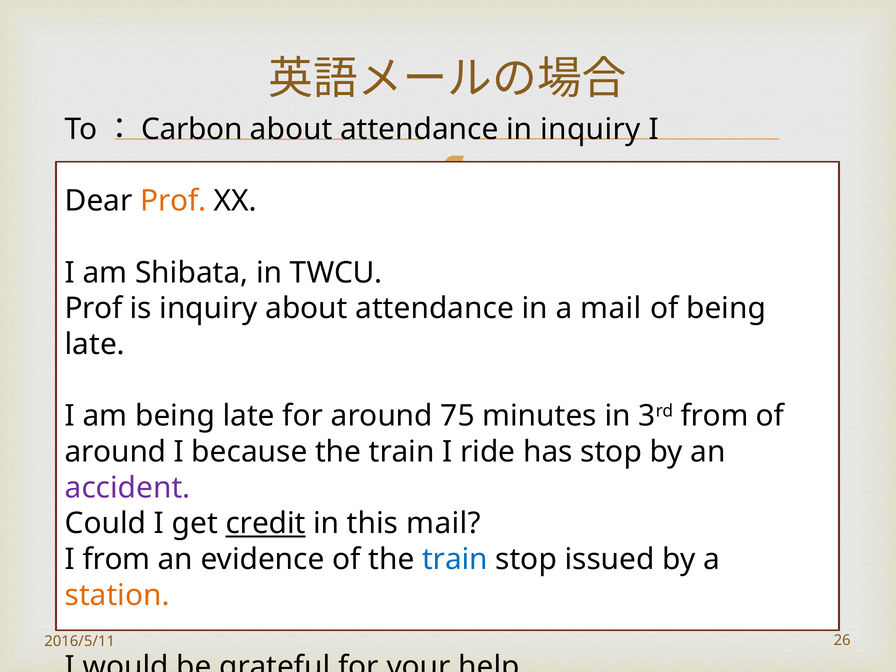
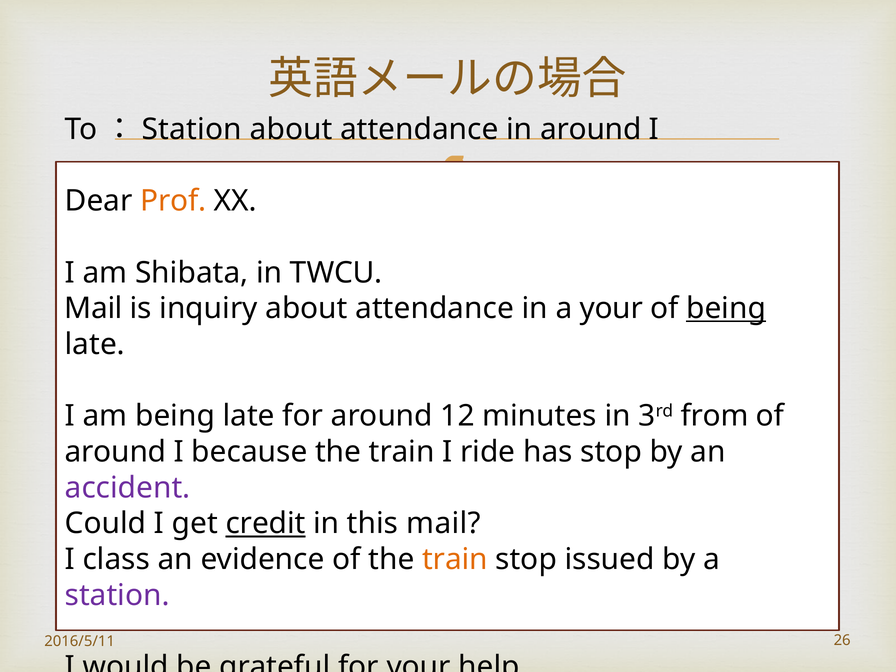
Carbon at (192, 129): Carbon -> Station
in inquiry: inquiry -> around
Prof at (93, 309): Prof -> Mail
a mail: mail -> your
being at (726, 309) underline: none -> present
75: 75 -> 12
I from: from -> class
train at (455, 559) colour: blue -> orange
station at (117, 595) colour: orange -> purple
